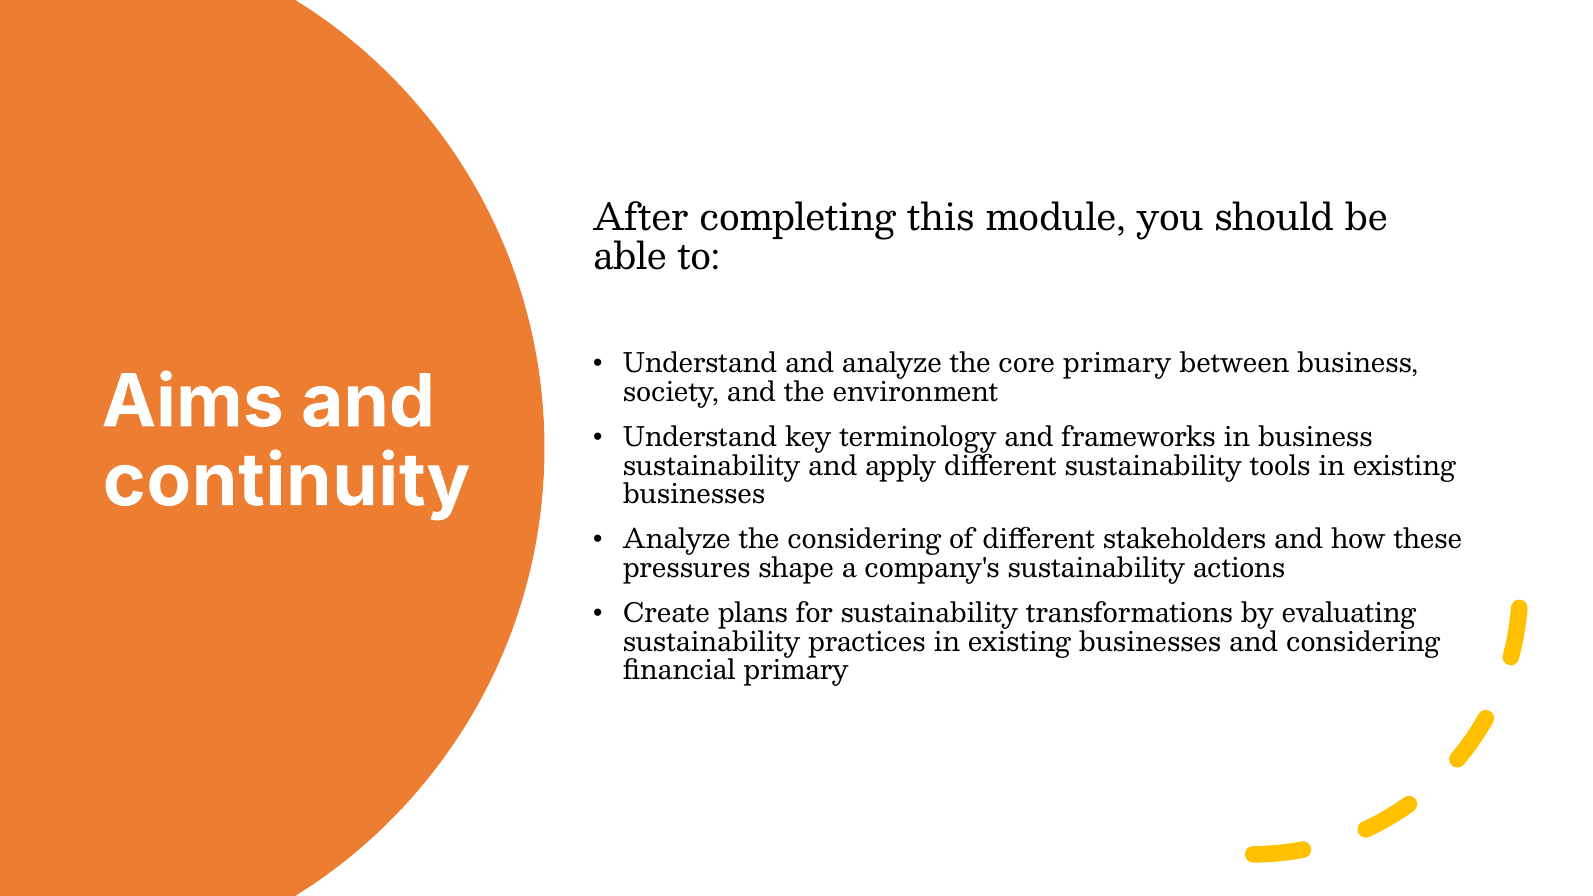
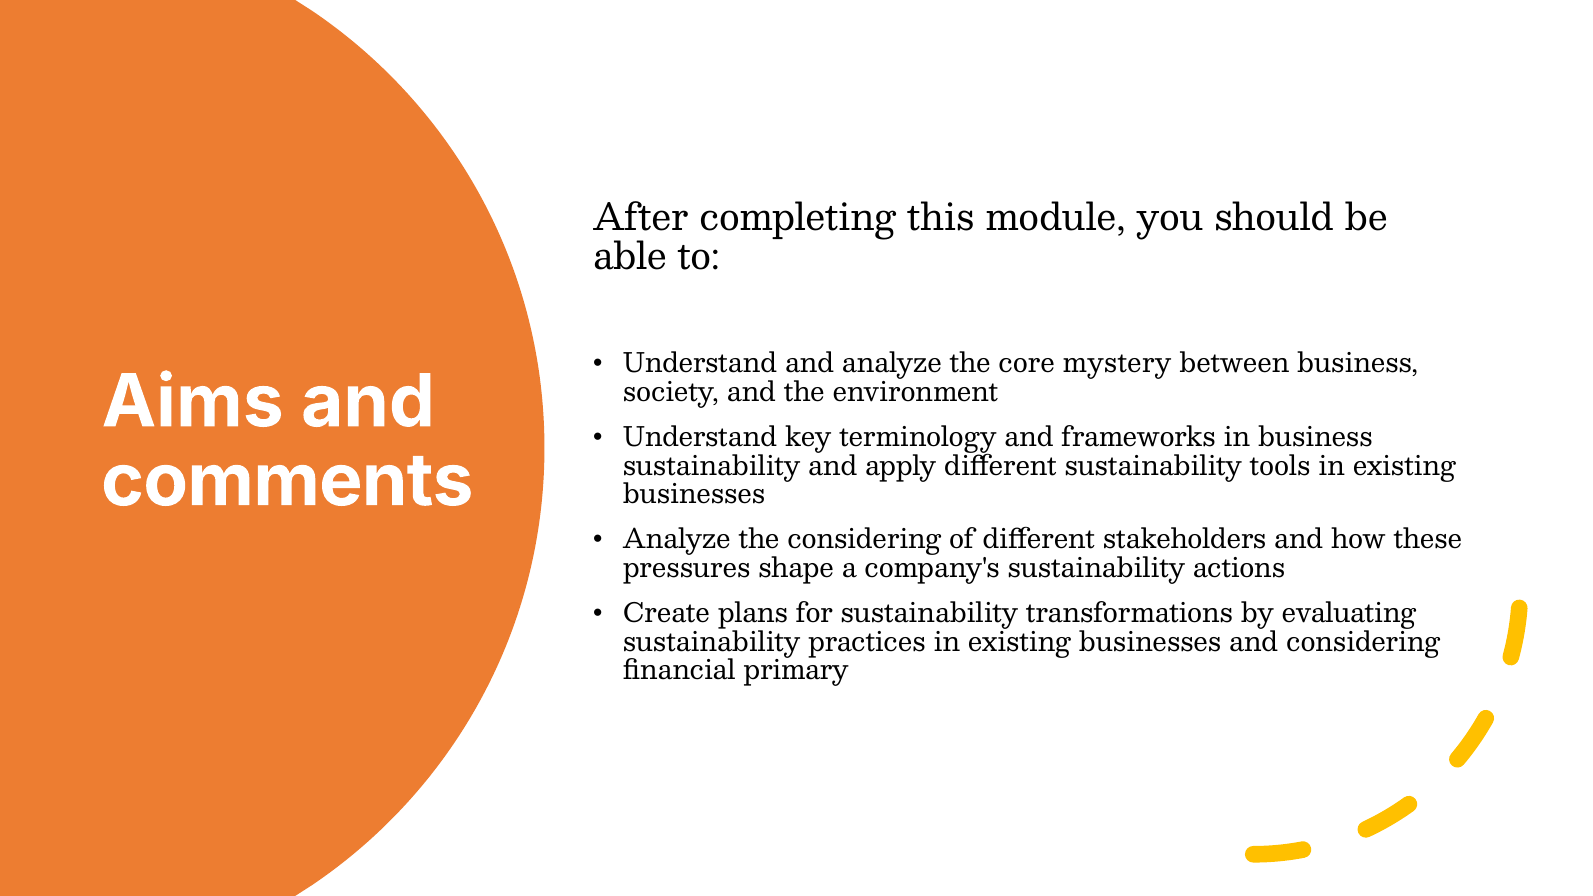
core primary: primary -> mystery
continuity: continuity -> comments
